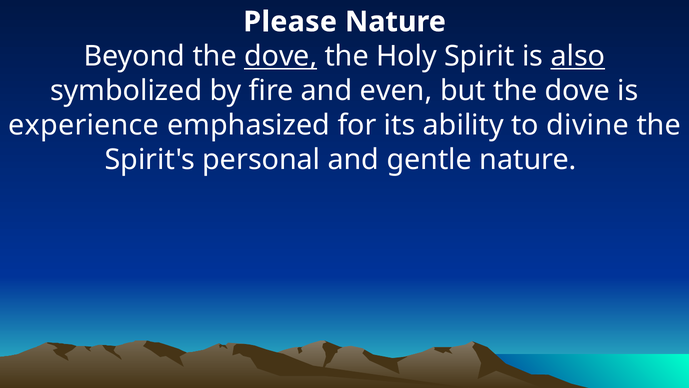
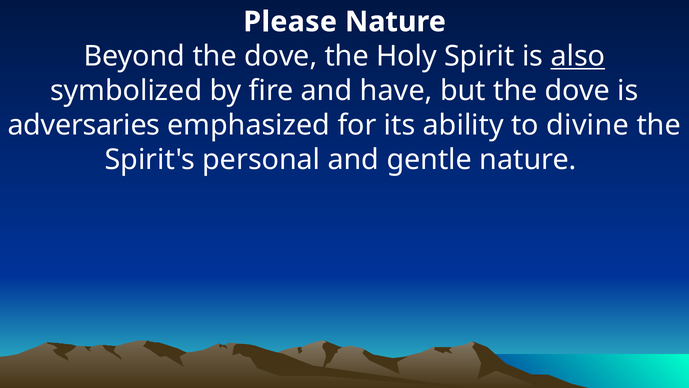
dove at (281, 56) underline: present -> none
even: even -> have
experience: experience -> adversaries
